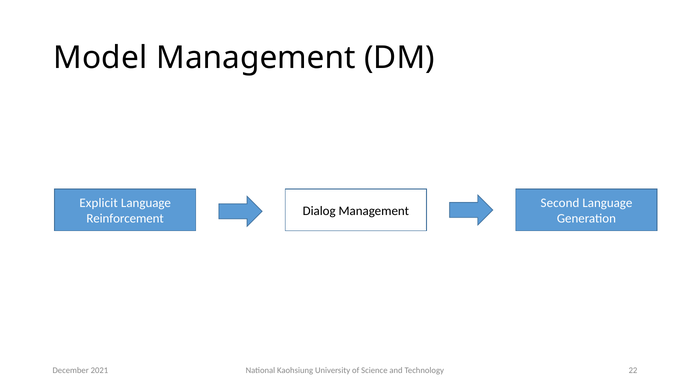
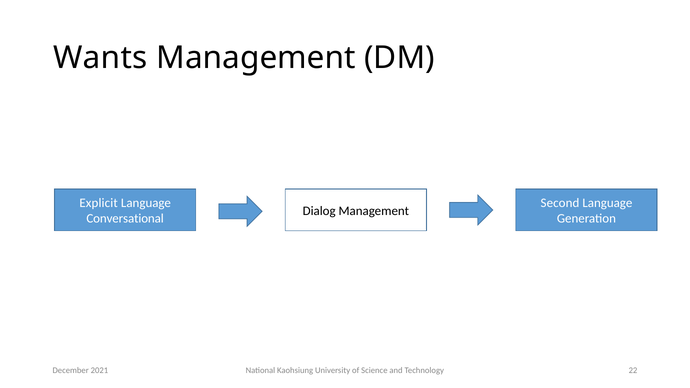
Model: Model -> Wants
Reinforcement: Reinforcement -> Conversational
